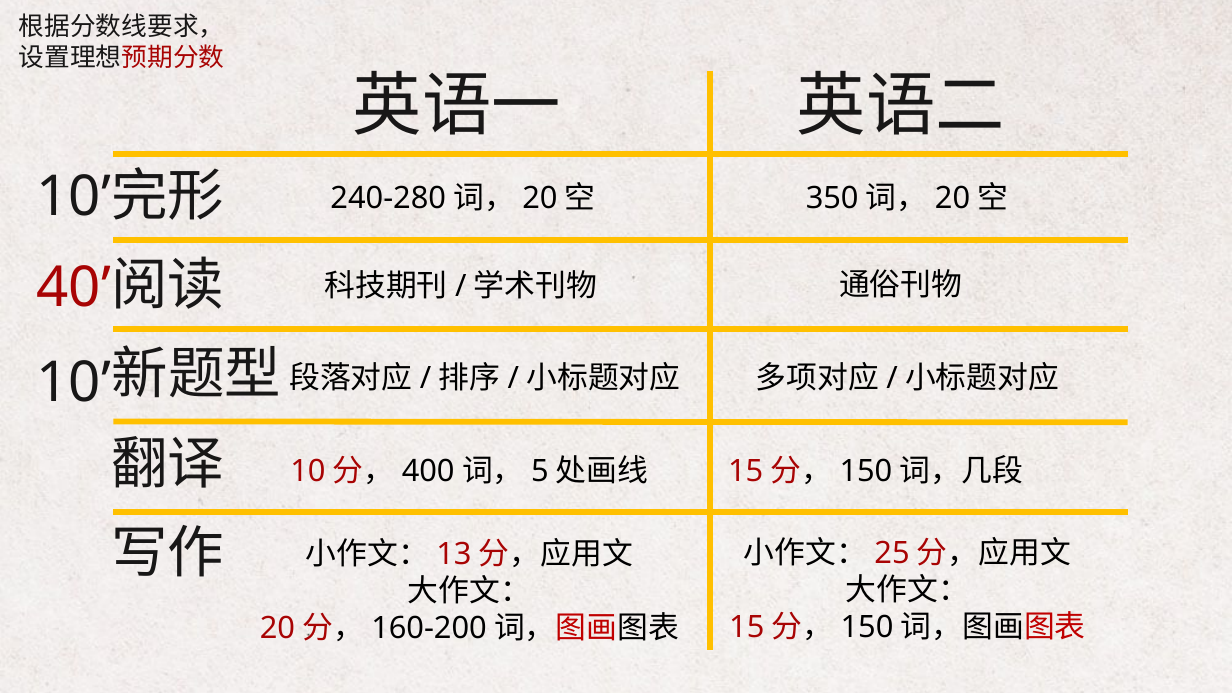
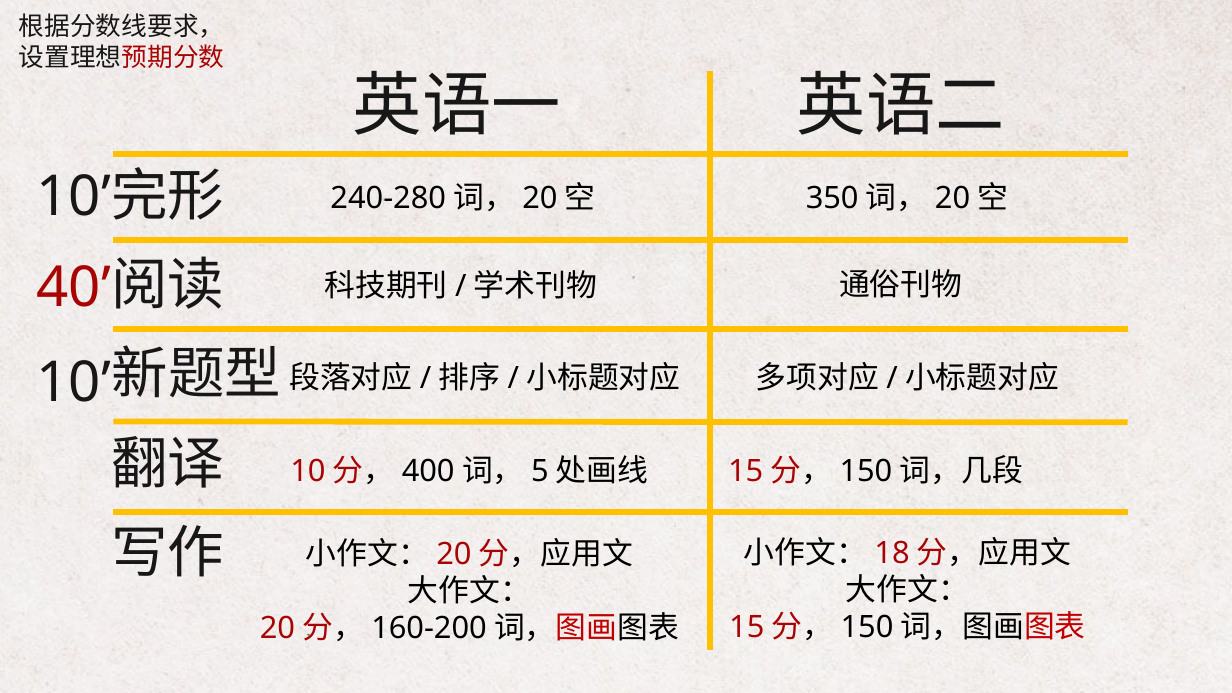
25: 25 -> 18
13 at (454, 554): 13 -> 20
